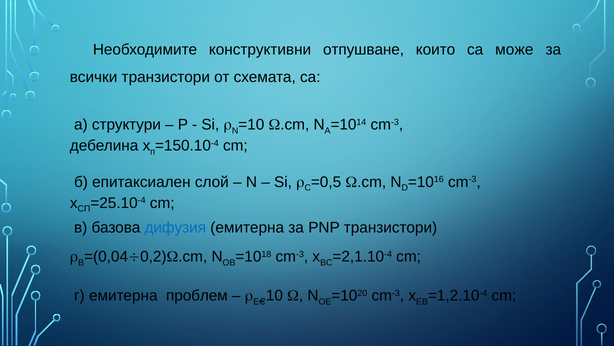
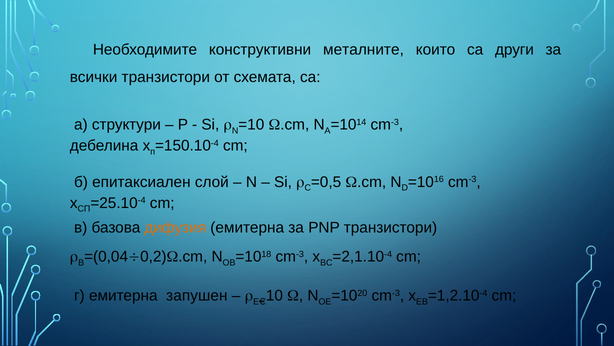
отпушване: отпушване -> металните
може: може -> други
дифузия colour: blue -> orange
проблем: проблем -> запушен
